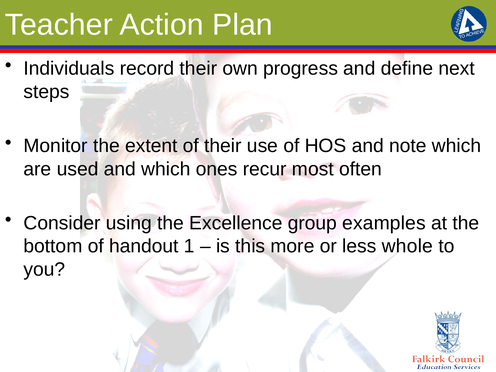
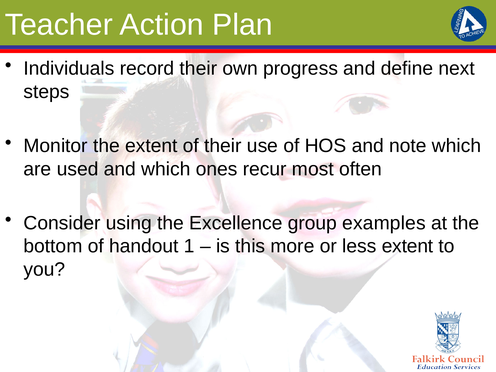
less whole: whole -> extent
